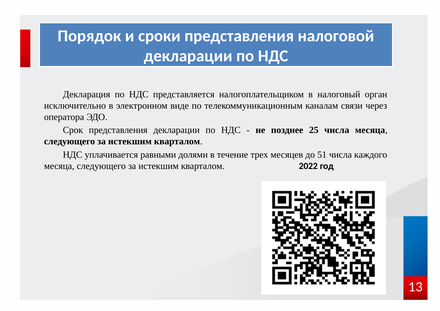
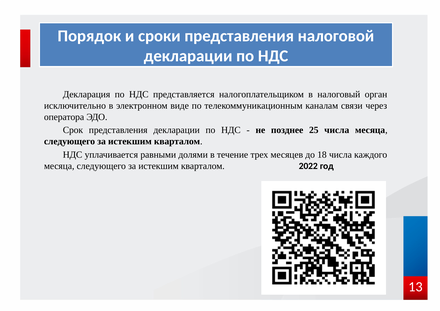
51: 51 -> 18
